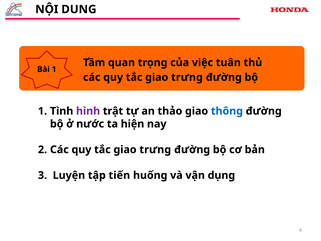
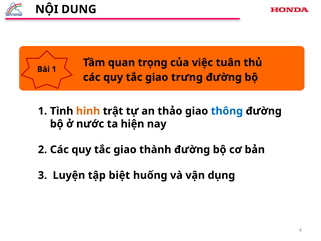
hình colour: purple -> orange
trưng at (155, 149): trưng -> thành
tiến: tiến -> biệt
